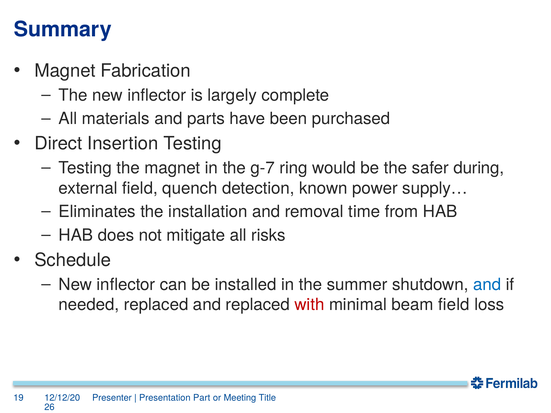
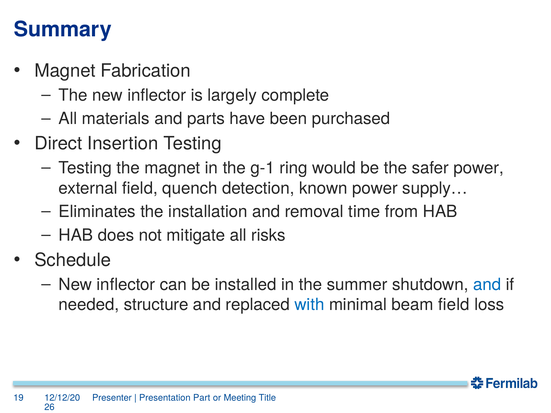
g-7: g-7 -> g-1
safer during: during -> power
needed replaced: replaced -> structure
with colour: red -> blue
